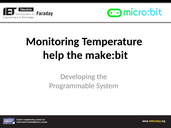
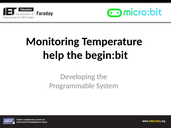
make:bit: make:bit -> begin:bit
